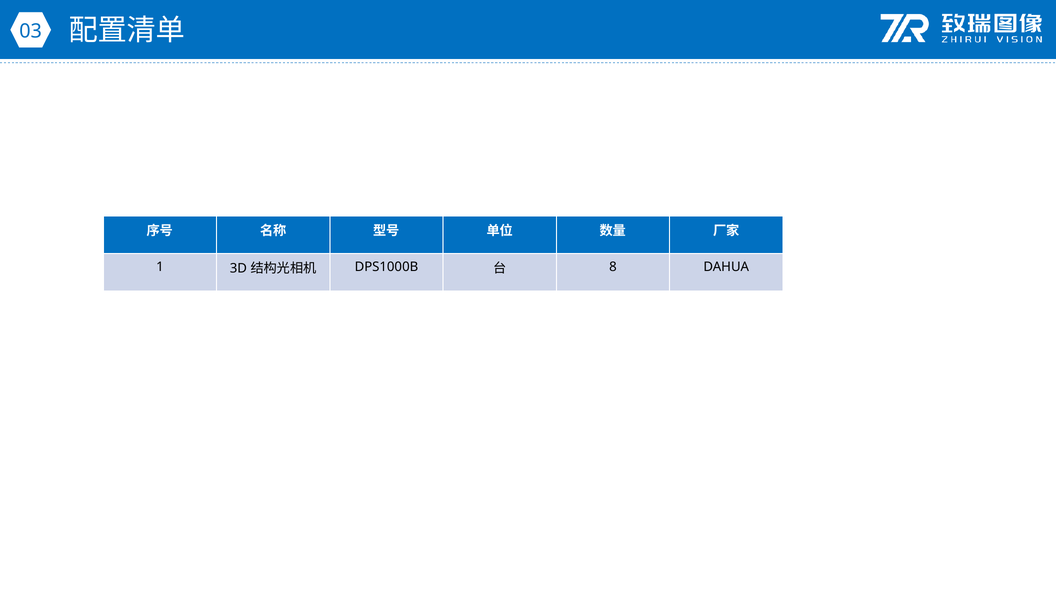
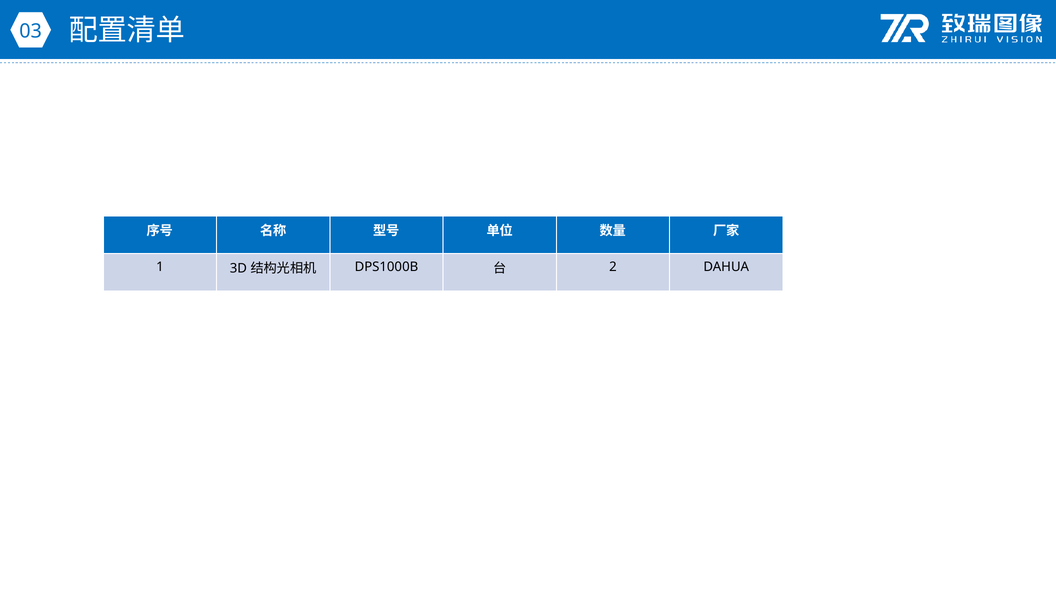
8: 8 -> 2
